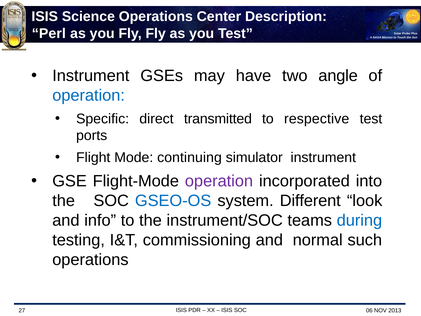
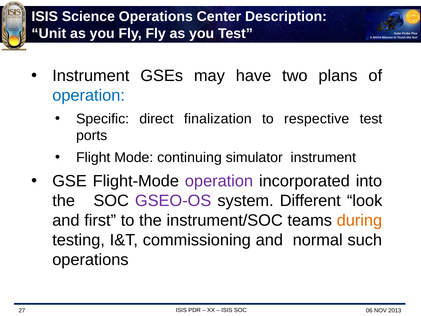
Perl: Perl -> Unit
angle: angle -> plans
transmitted: transmitted -> finalization
GSEO-OS colour: blue -> purple
info: info -> first
during colour: blue -> orange
